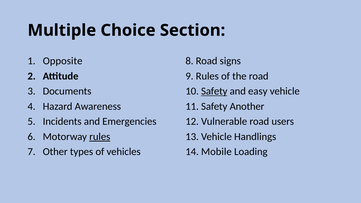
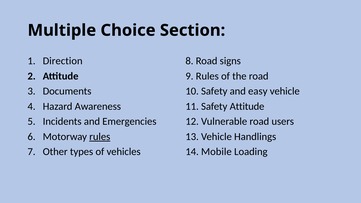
Opposite: Opposite -> Direction
Safety at (214, 91) underline: present -> none
Safety Another: Another -> Attitude
